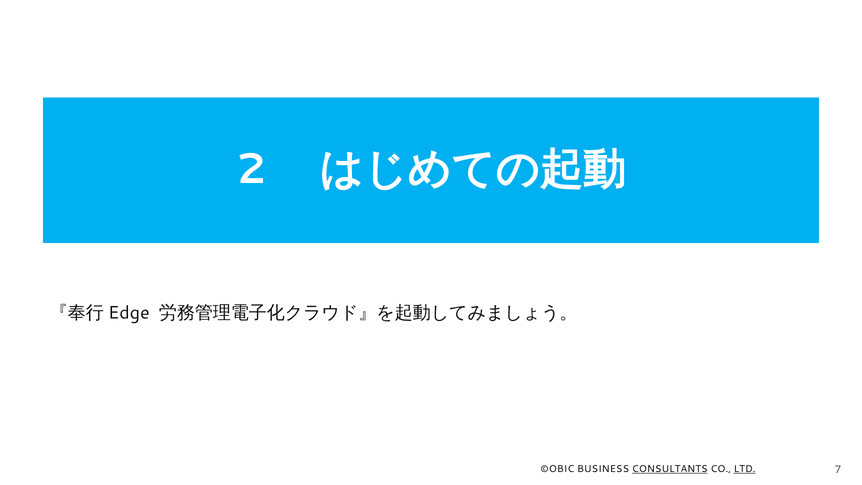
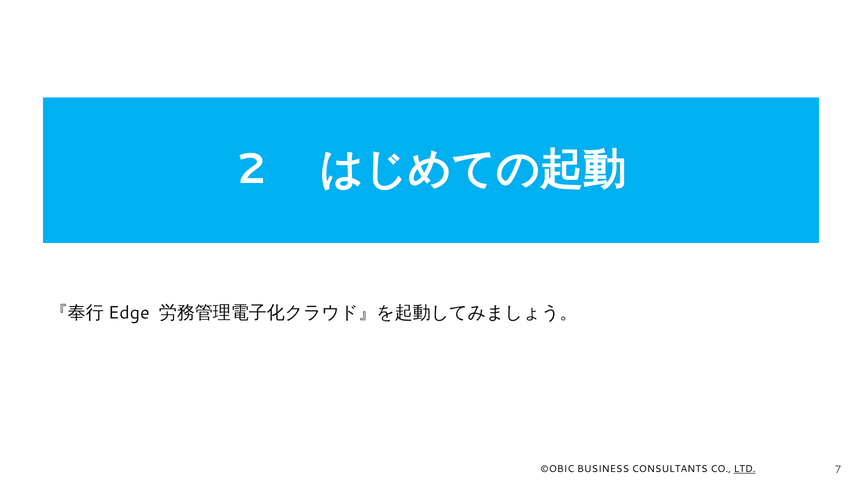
CONSULTANTS underline: present -> none
